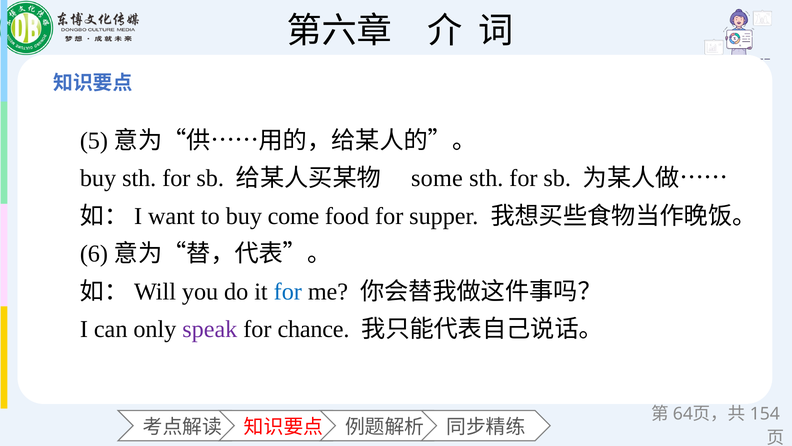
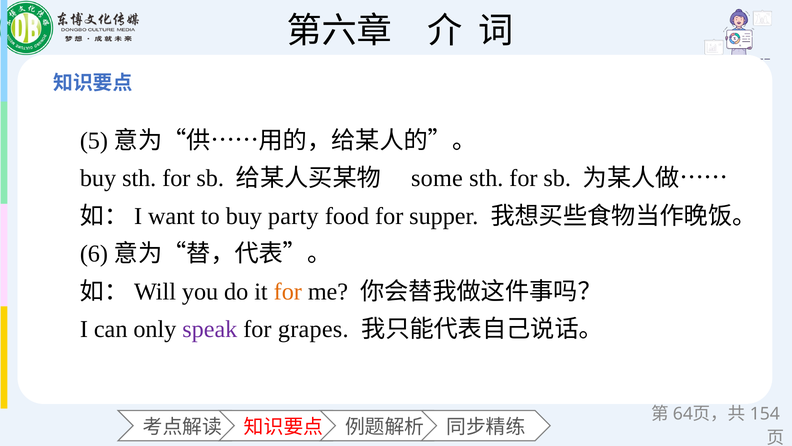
come: come -> party
for at (288, 291) colour: blue -> orange
chance: chance -> grapes
